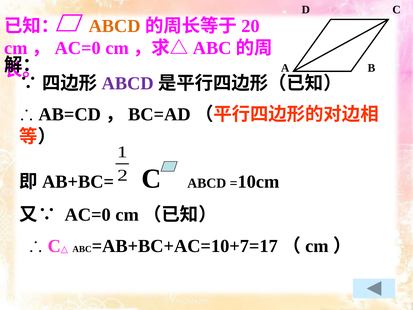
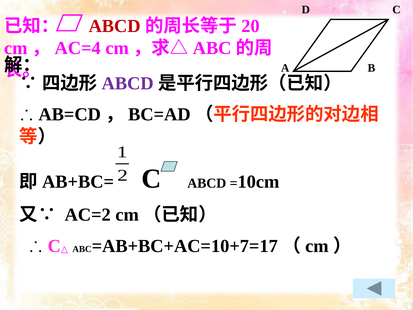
ABCD at (115, 26) colour: orange -> red
AC=0 at (78, 48): AC=0 -> AC=4
AC=0 at (88, 215): AC=0 -> AC=2
